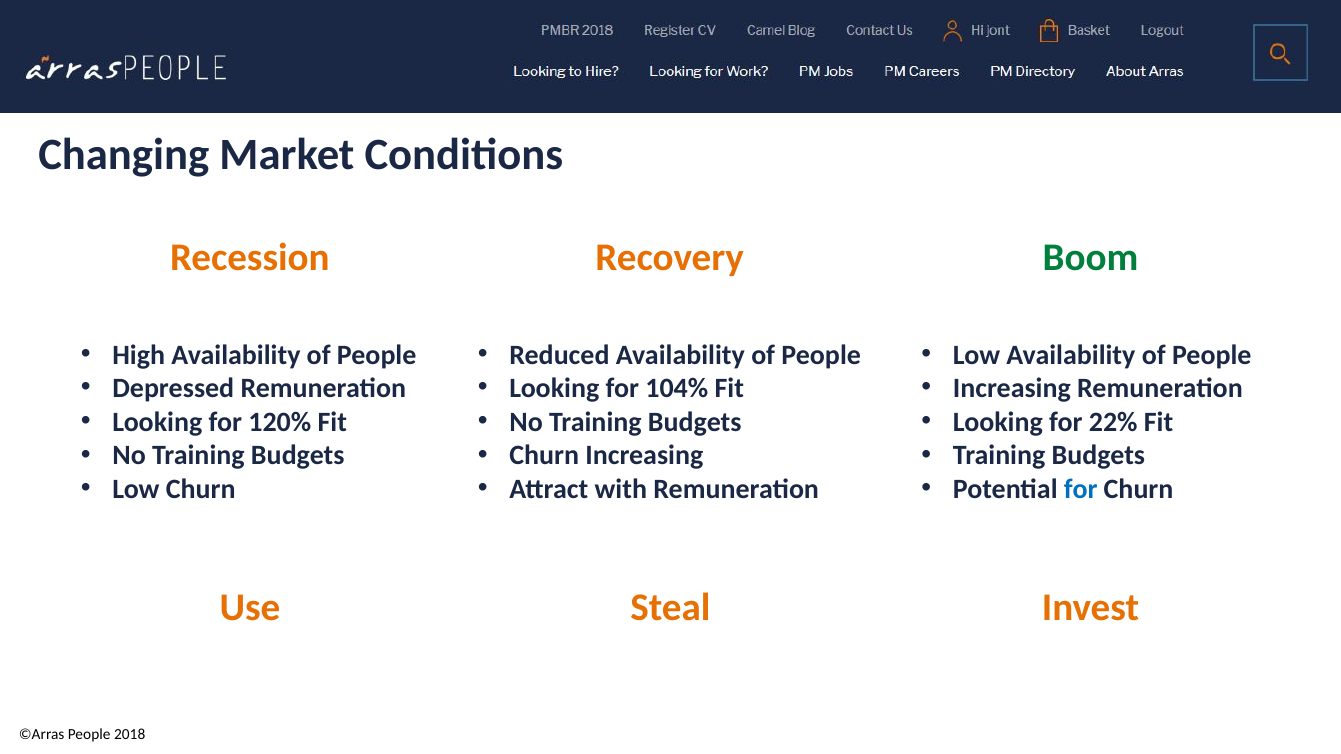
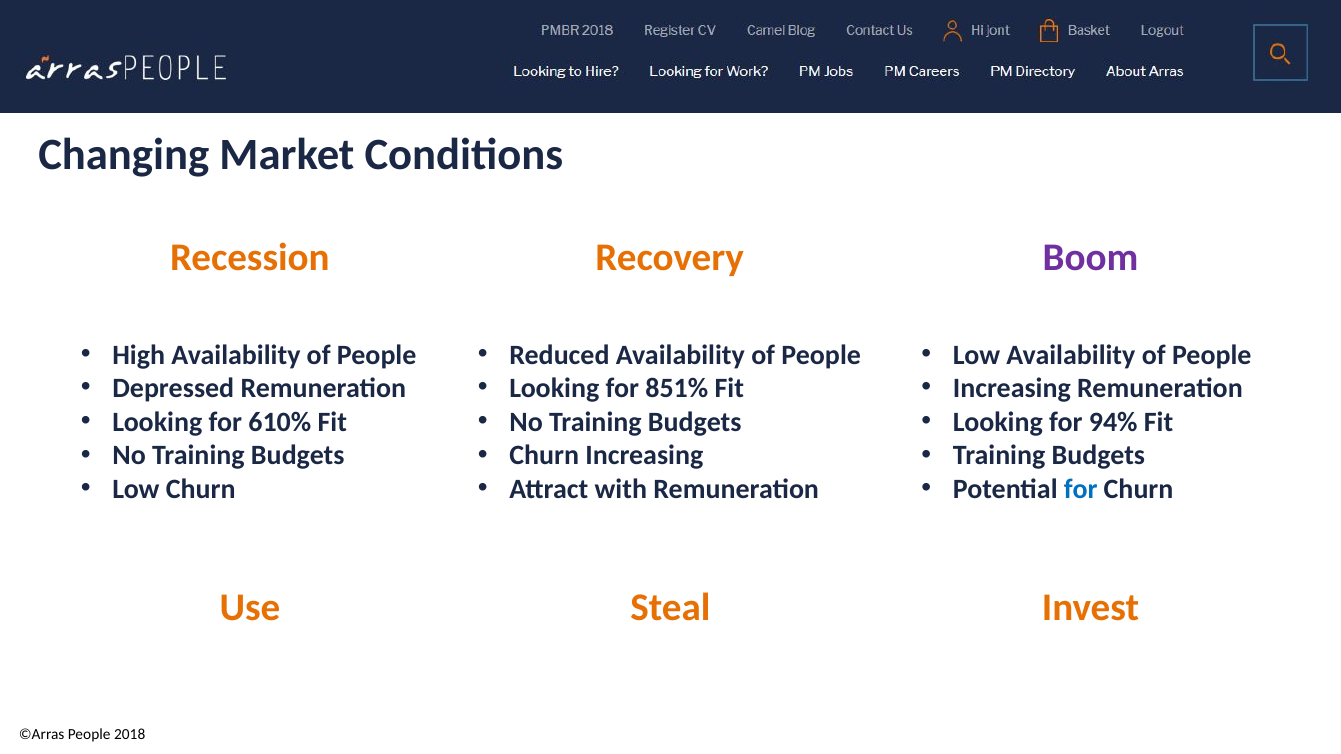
Boom colour: green -> purple
104%: 104% -> 851%
120%: 120% -> 610%
22%: 22% -> 94%
